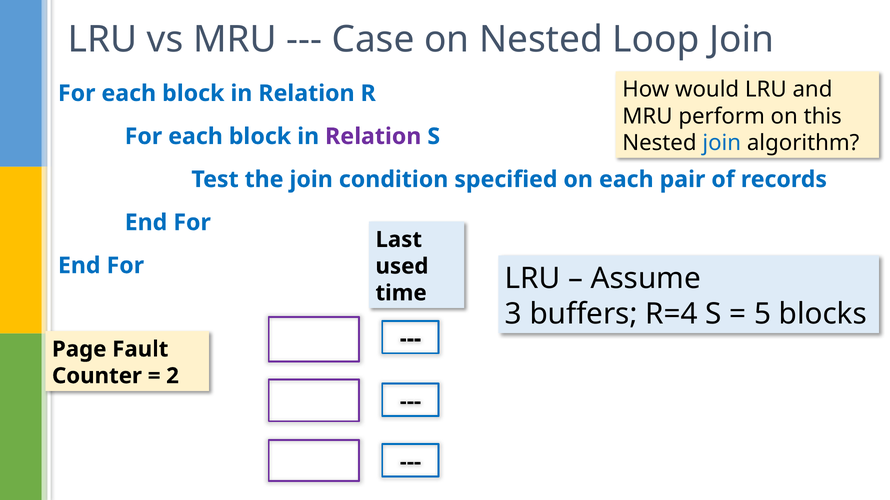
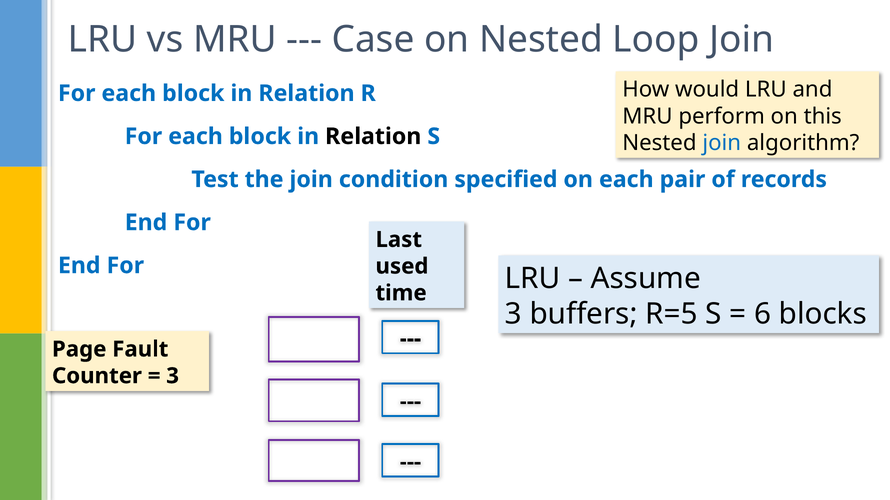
Relation at (373, 137) colour: purple -> black
R=4: R=4 -> R=5
5: 5 -> 6
2 at (173, 376): 2 -> 3
